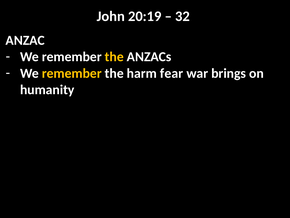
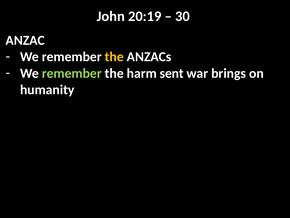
32: 32 -> 30
remember at (72, 73) colour: yellow -> light green
fear: fear -> sent
